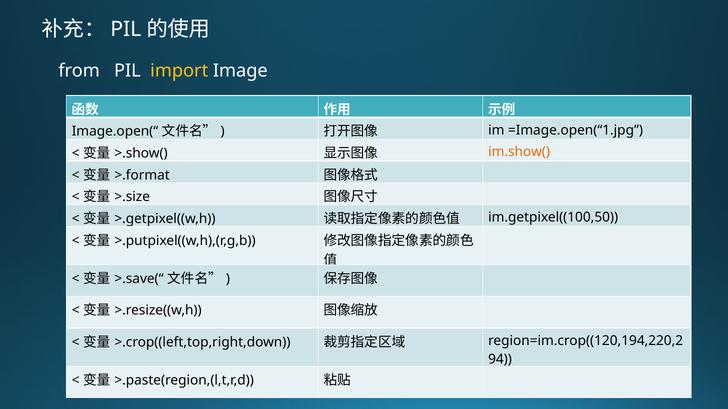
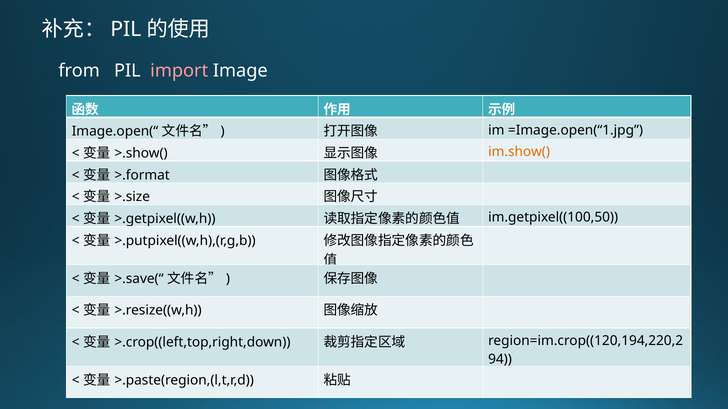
import colour: yellow -> pink
